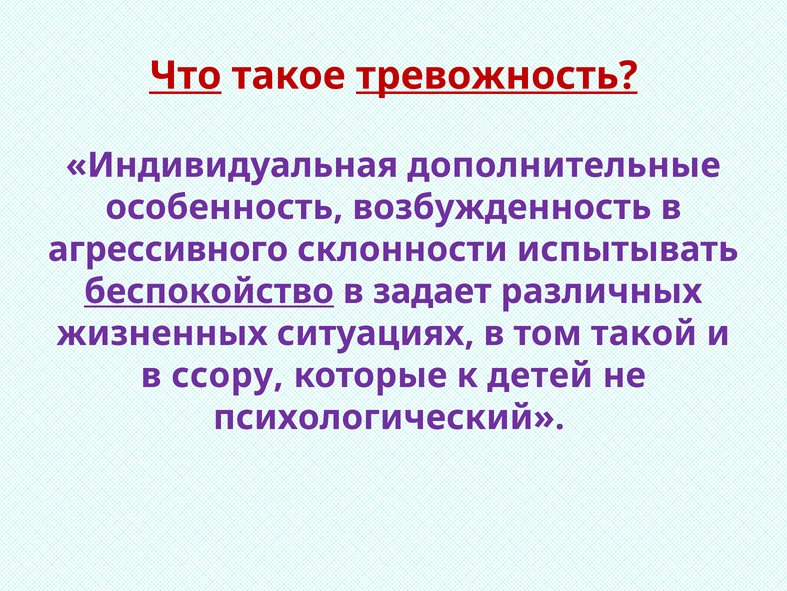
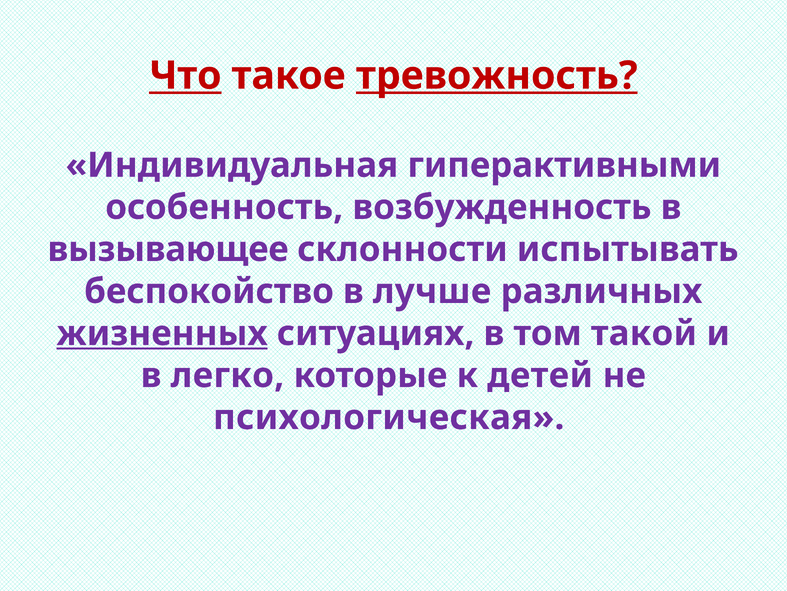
дополнительные: дополнительные -> гиперактивными
агрессивного: агрессивного -> вызывающее
беспокойство underline: present -> none
задает: задает -> лучше
жизненных underline: none -> present
ссору: ссору -> легко
психологический: психологический -> психологическая
